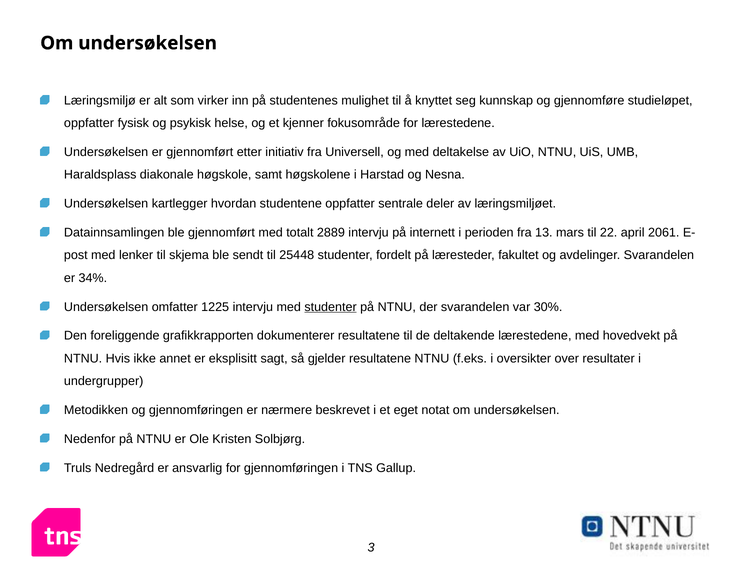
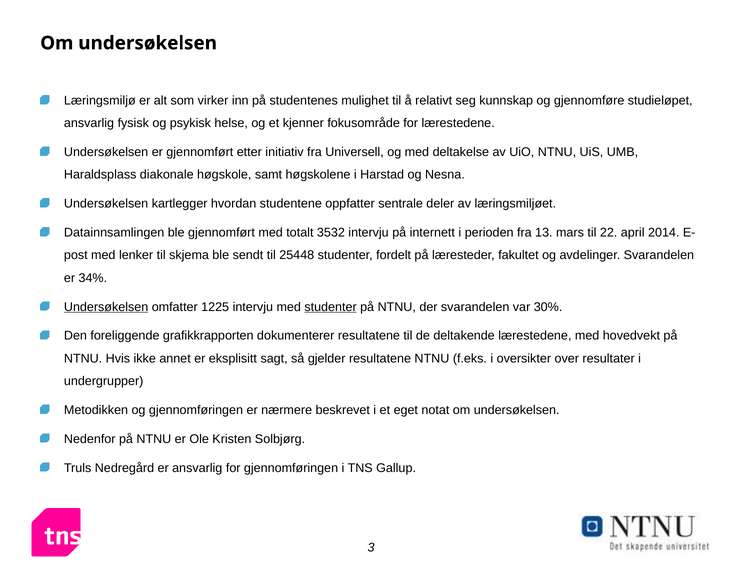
knyttet: knyttet -> relativt
oppfatter at (89, 123): oppfatter -> ansvarlig
2889: 2889 -> 3532
2061: 2061 -> 2014
Undersøkelsen at (106, 307) underline: none -> present
